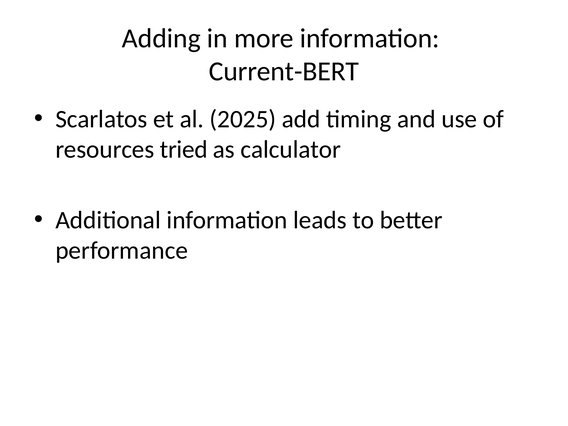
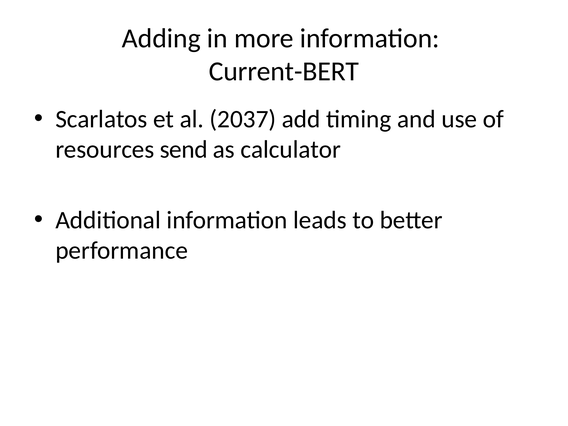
2025: 2025 -> 2037
tried: tried -> send
